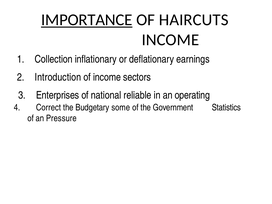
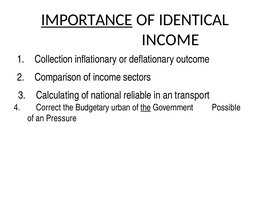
HAIRCUTS: HAIRCUTS -> IDENTICAL
earnings: earnings -> outcome
Introduction: Introduction -> Comparison
Enterprises: Enterprises -> Calculating
operating: operating -> transport
some: some -> urban
the at (146, 107) underline: none -> present
Statistics: Statistics -> Possible
